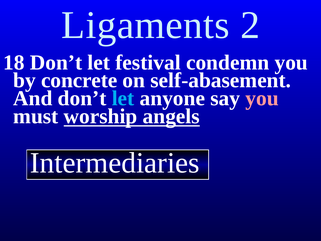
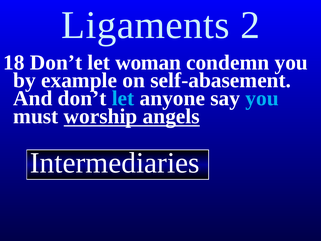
festival: festival -> woman
concrete: concrete -> example
you at (262, 98) colour: pink -> light blue
